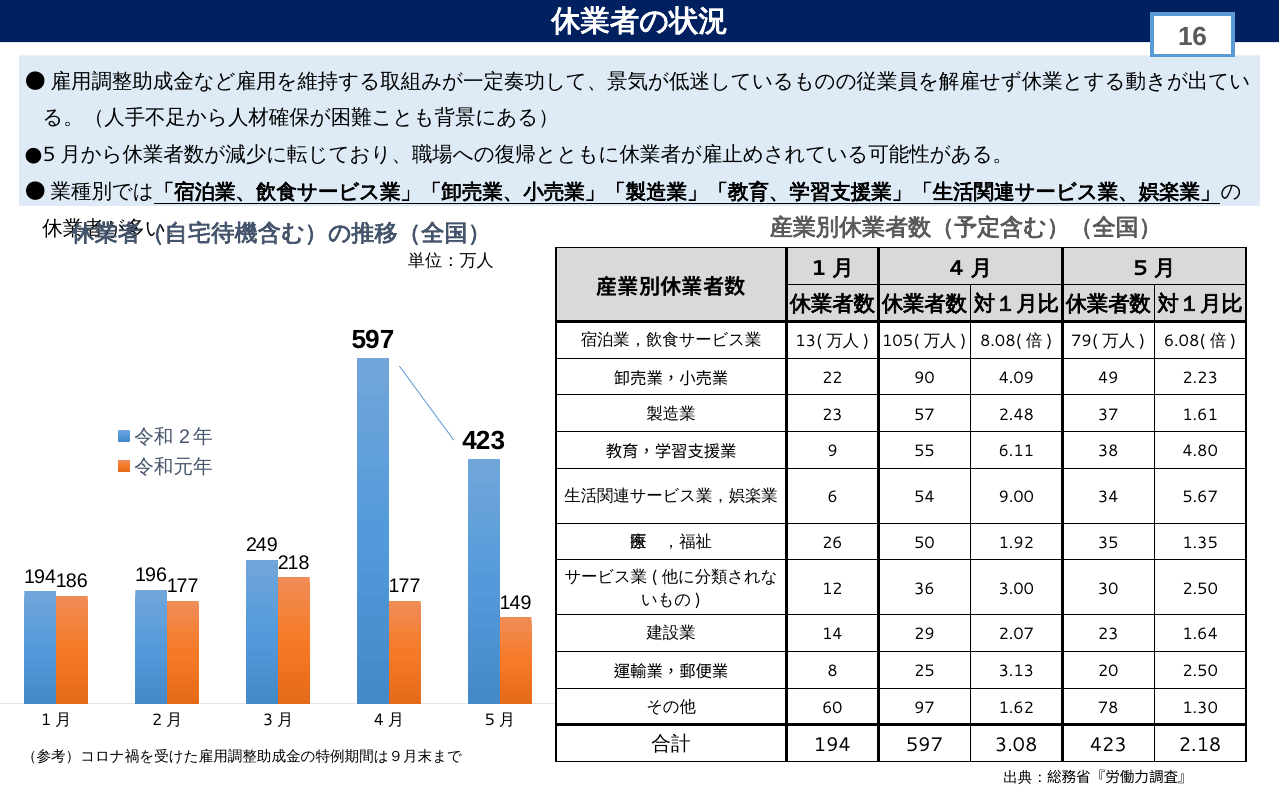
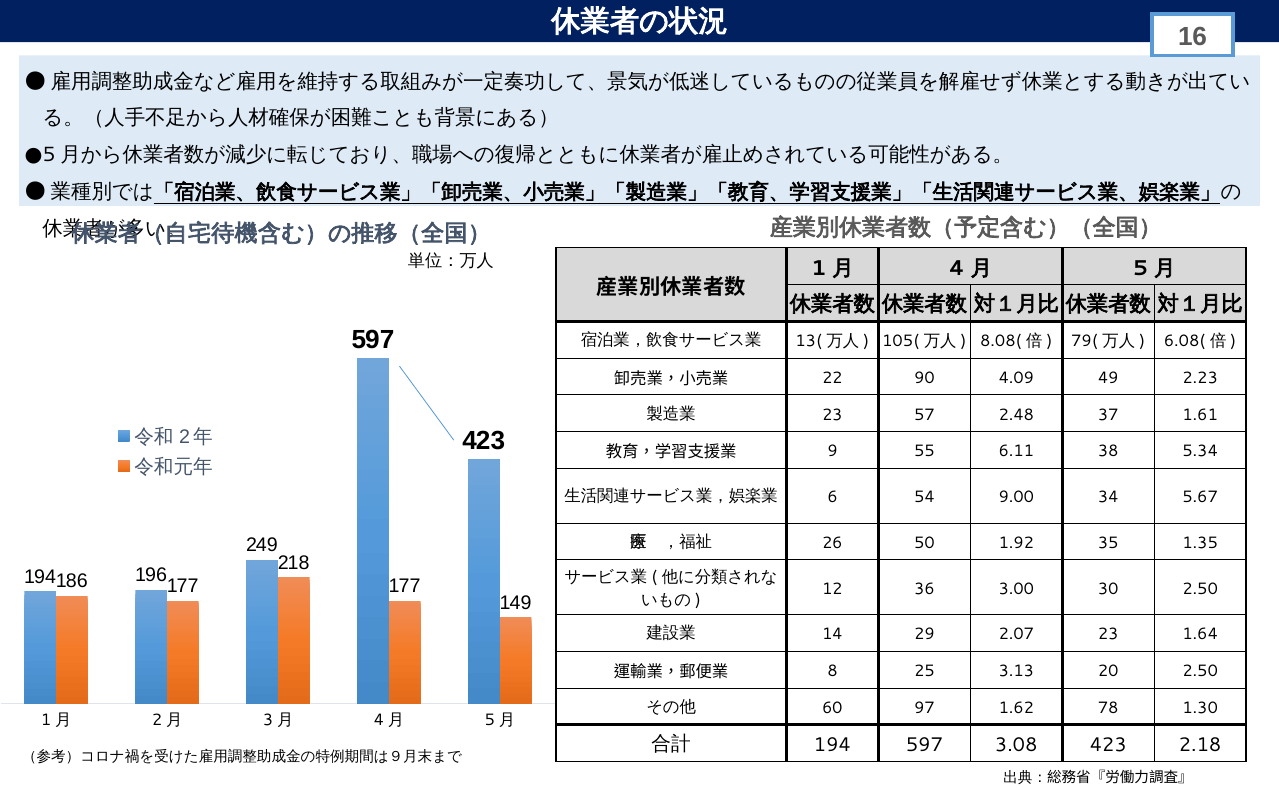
4.80: 4.80 -> 5.34
